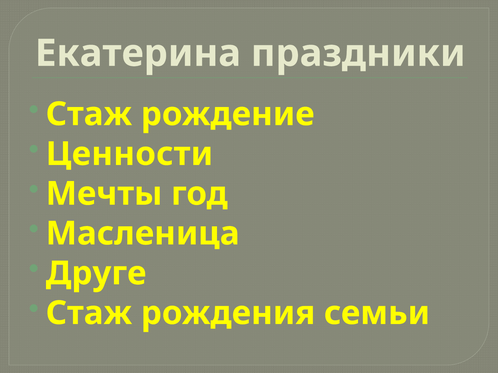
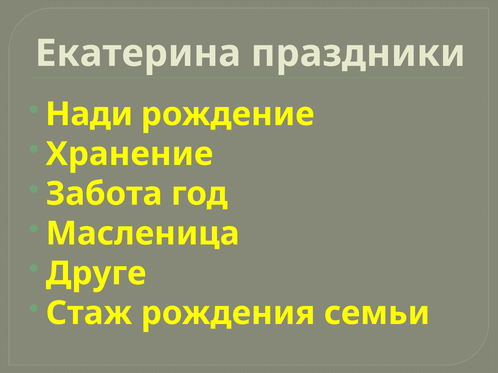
Стаж at (89, 114): Стаж -> Нади
Ценности: Ценности -> Хранение
Мечты: Мечты -> Забота
